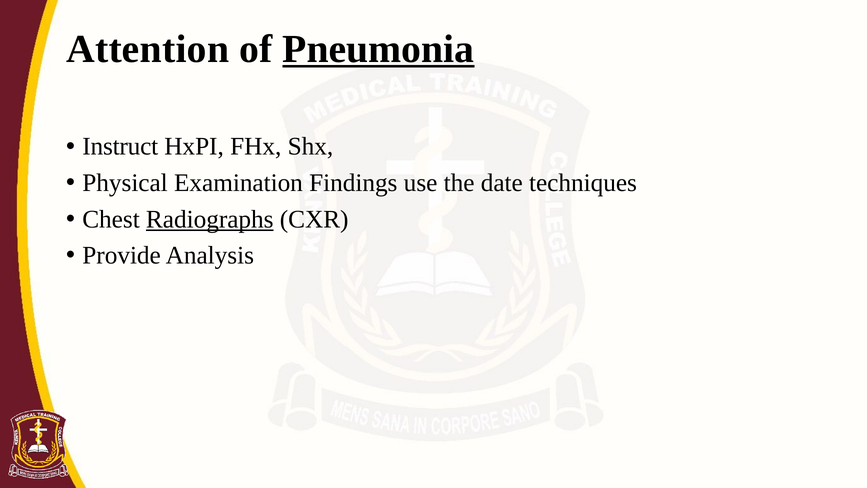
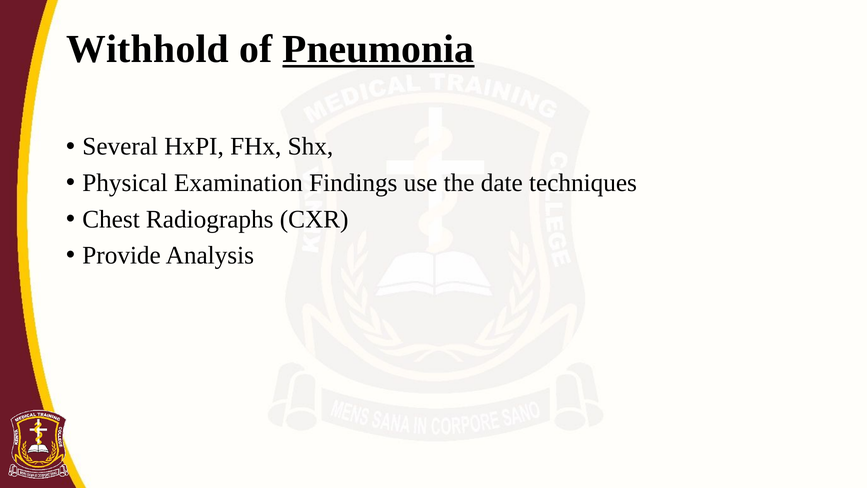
Attention: Attention -> Withhold
Instruct: Instruct -> Several
Radiographs underline: present -> none
